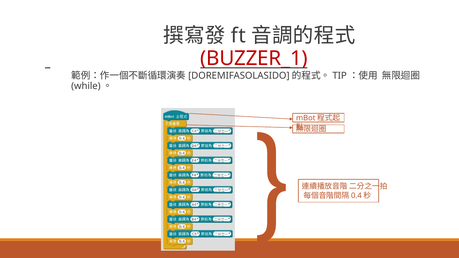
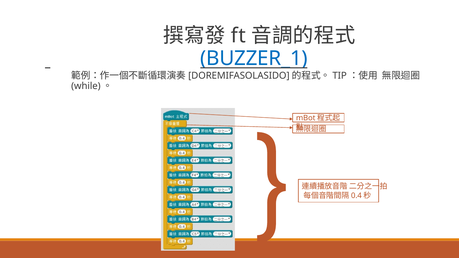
BUZZER_1 colour: red -> blue
